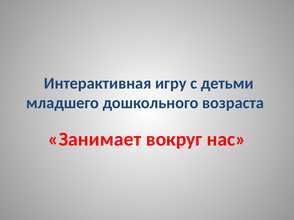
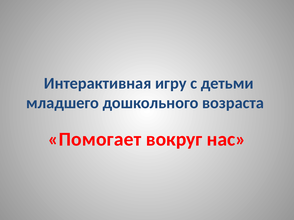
Занимает: Занимает -> Помогает
